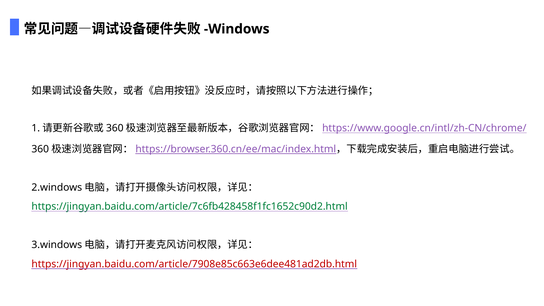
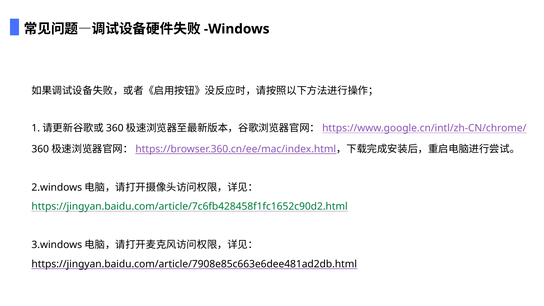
https://jingyan.baidu.com/article/7908e85c663e6dee481ad2db.html colour: red -> black
